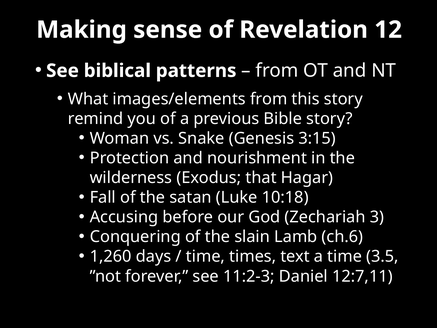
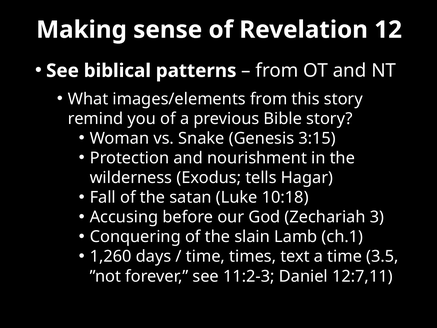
that: that -> tells
ch.6: ch.6 -> ch.1
